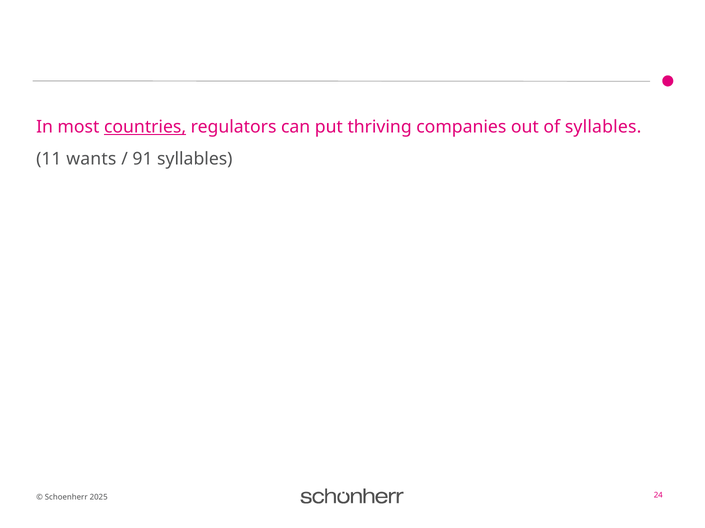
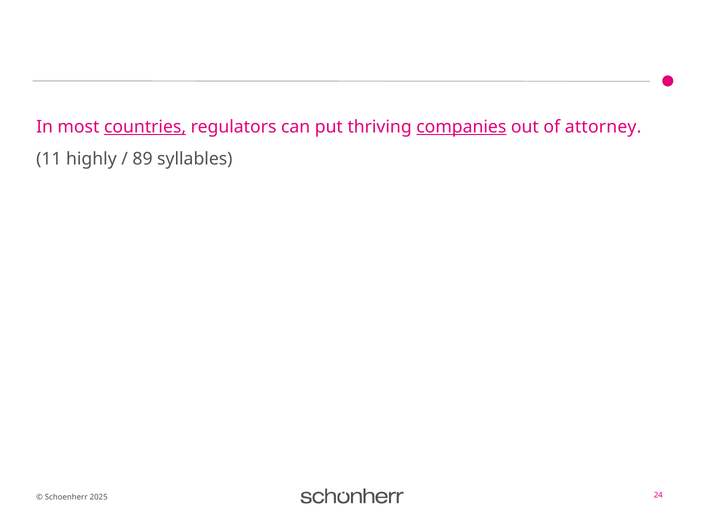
companies underline: none -> present
of syllables: syllables -> attorney
wants: wants -> highly
91: 91 -> 89
